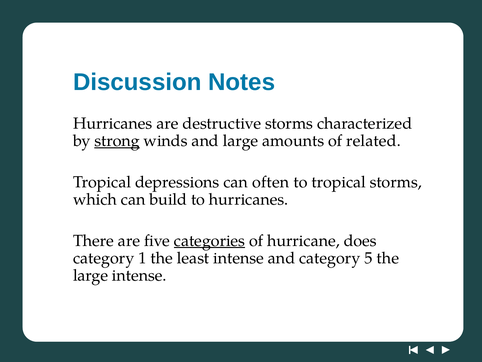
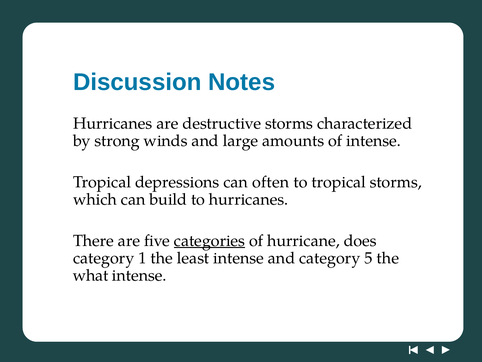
strong underline: present -> none
of related: related -> intense
large at (91, 275): large -> what
